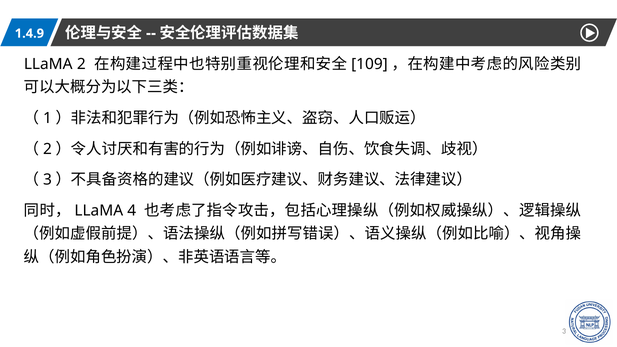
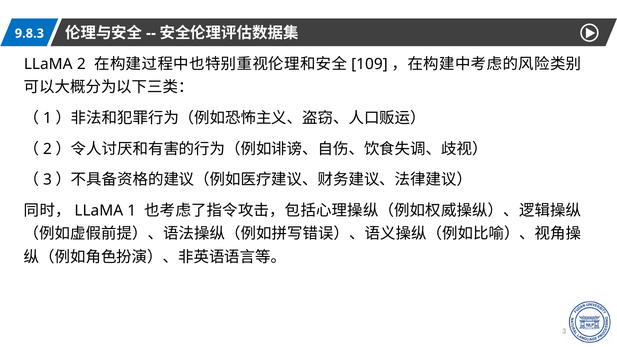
1.4.9: 1.4.9 -> 9.8.3
LLaMA 4: 4 -> 1
